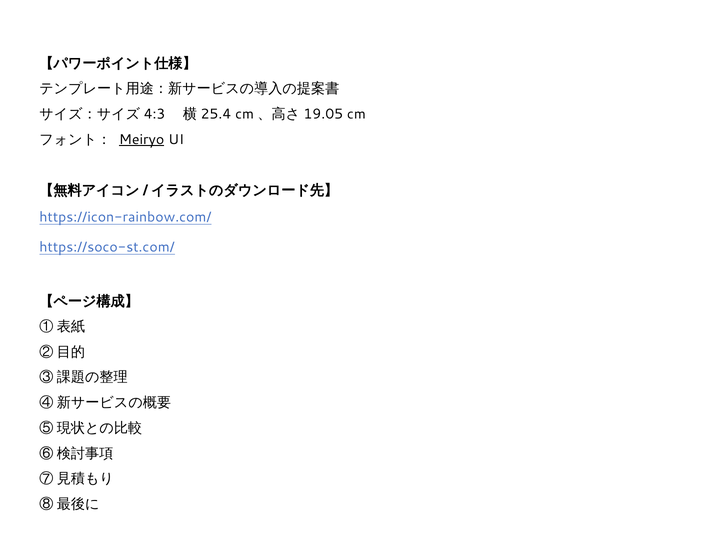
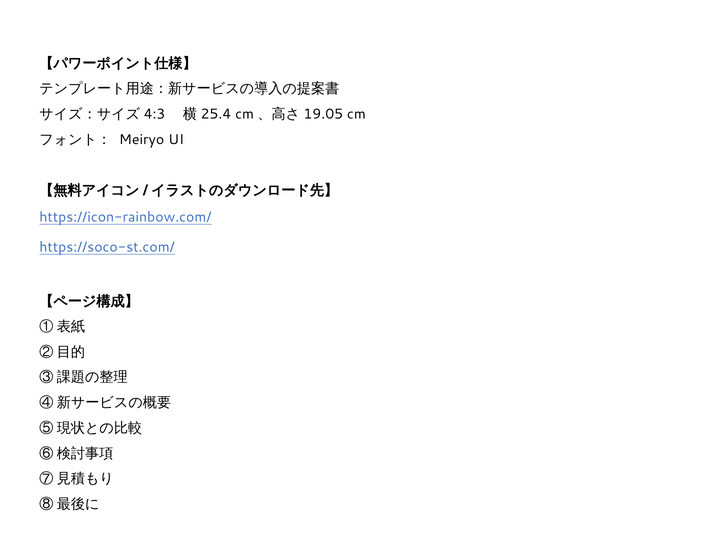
Meiryo underline: present -> none
